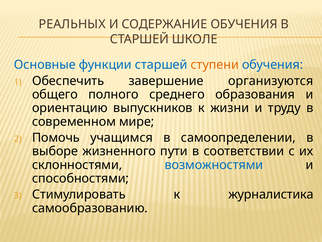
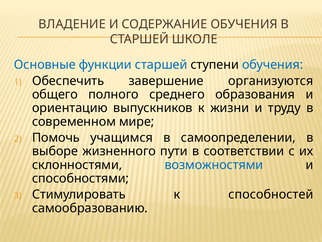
РЕАЛЬНЫХ: РЕАЛЬНЫХ -> ВЛАДЕНИЕ
ступени colour: orange -> black
журналистика: журналистика -> способностей
